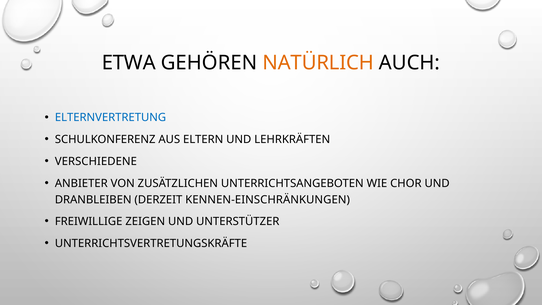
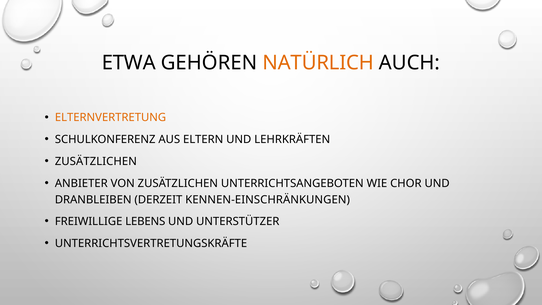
ELTERNVERTRETUNG colour: blue -> orange
VERSCHIEDENE at (96, 161): VERSCHIEDENE -> ZUSÄTZLICHEN
ZEIGEN: ZEIGEN -> LEBENS
